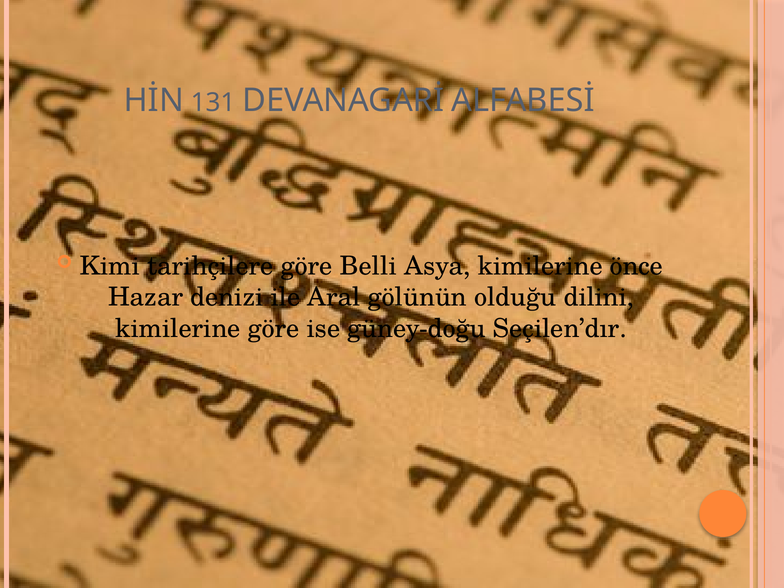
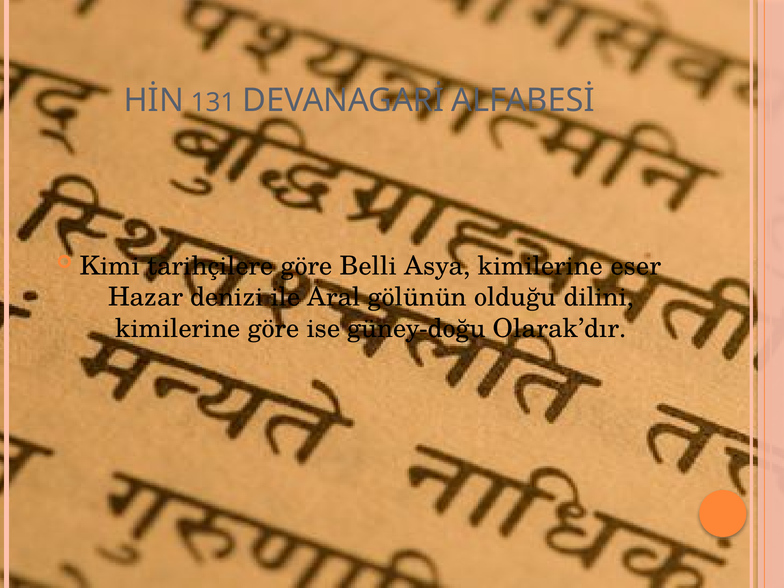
önce: önce -> eser
Seçilen’dır: Seçilen’dır -> Olarak’dır
